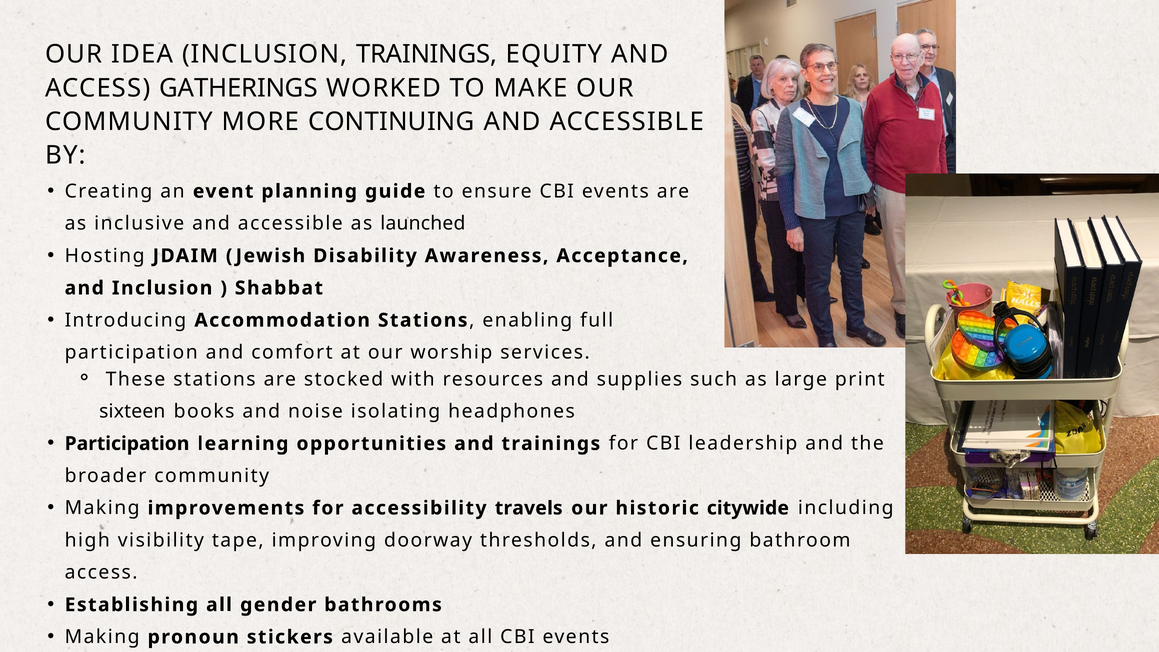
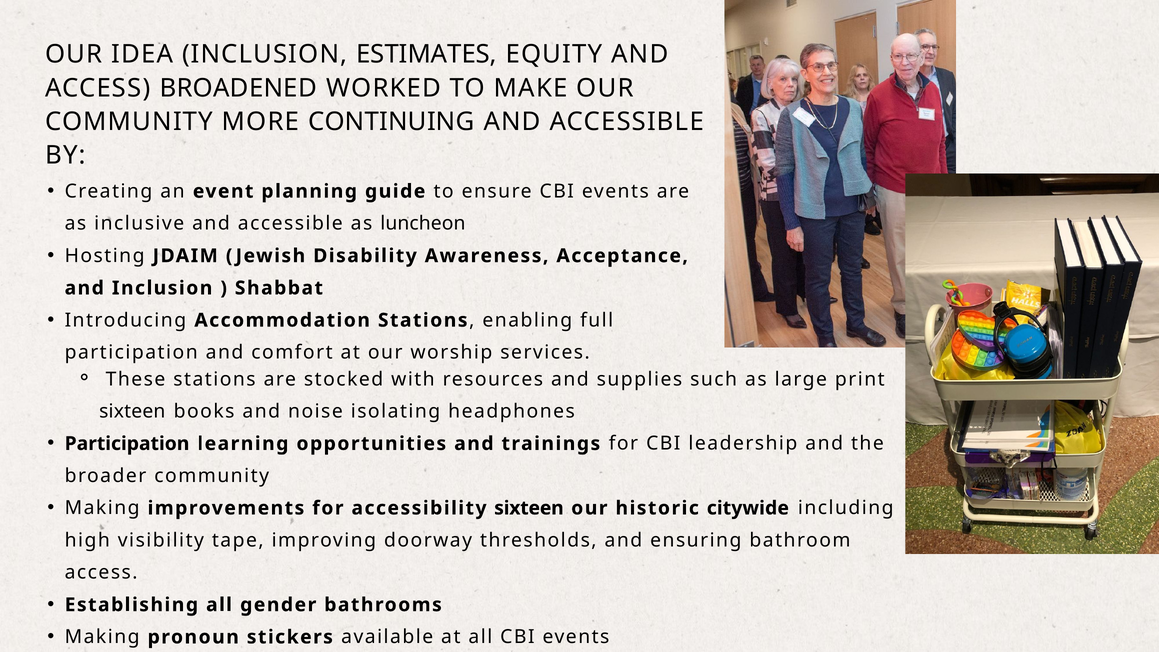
INCLUSION TRAININGS: TRAININGS -> ESTIMATES
GATHERINGS: GATHERINGS -> BROADENED
launched: launched -> luncheon
accessibility travels: travels -> sixteen
